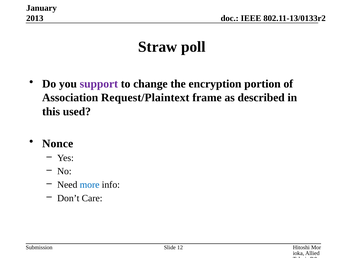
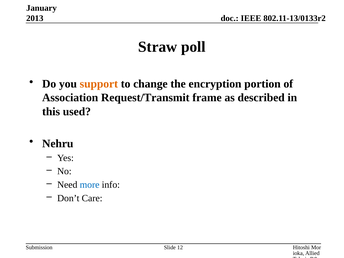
support colour: purple -> orange
Request/Plaintext: Request/Plaintext -> Request/Transmit
Nonce: Nonce -> Nehru
